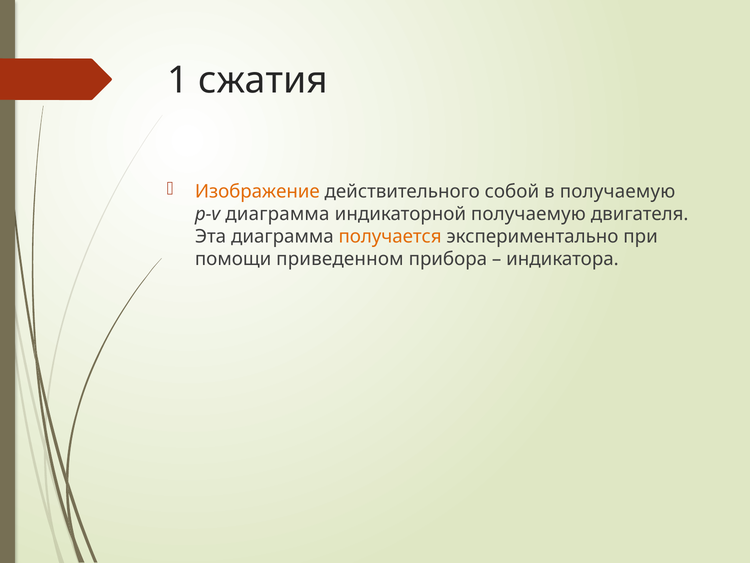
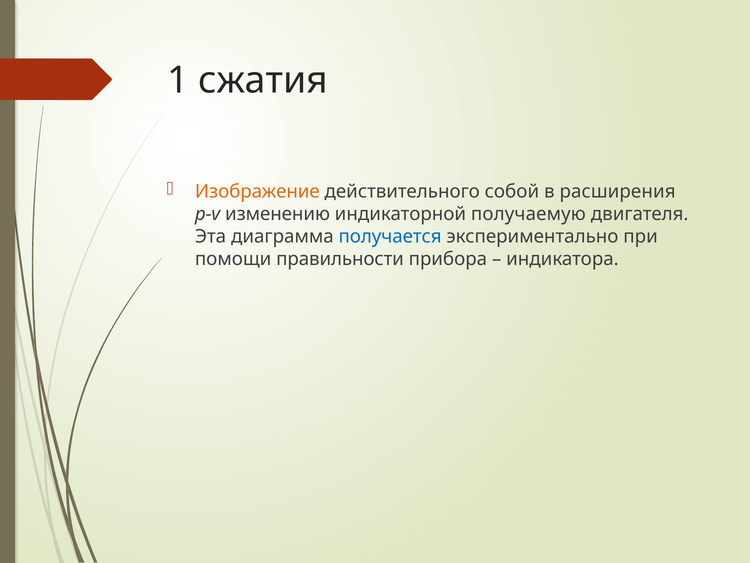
в получаемую: получаемую -> расширения
p-v диаграмма: диаграмма -> изменению
получается colour: orange -> blue
приведенном: приведенном -> правильности
